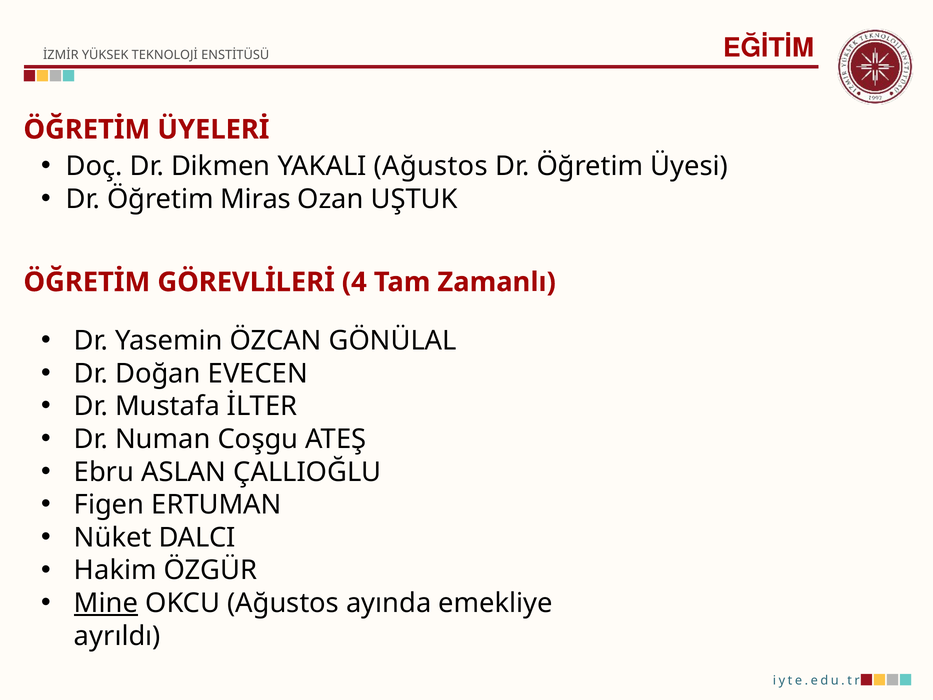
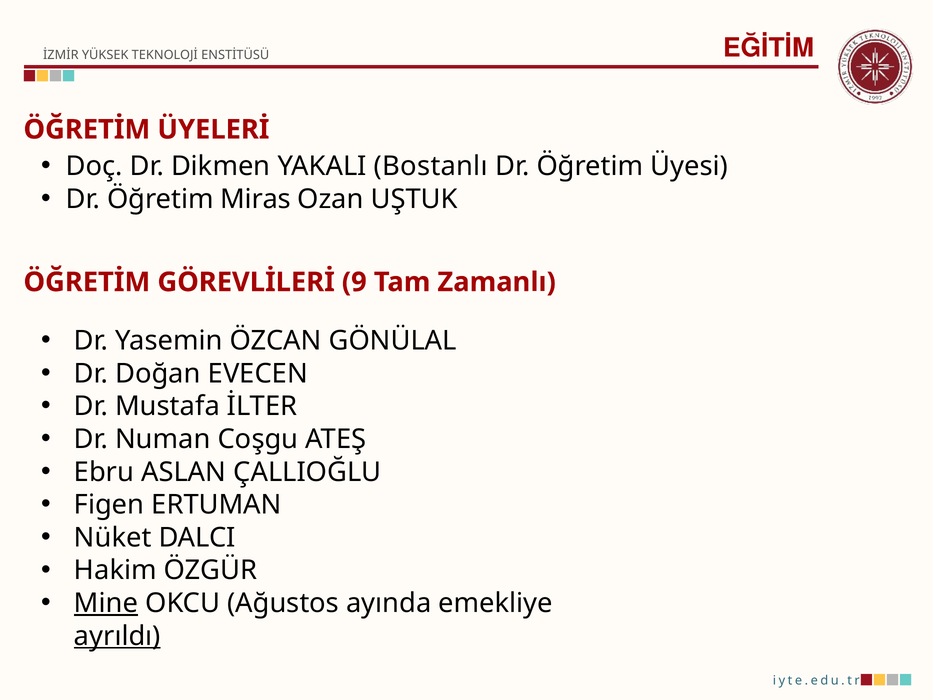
YAKALI Ağustos: Ağustos -> Bostanlı
4: 4 -> 9
ayrıldı underline: none -> present
